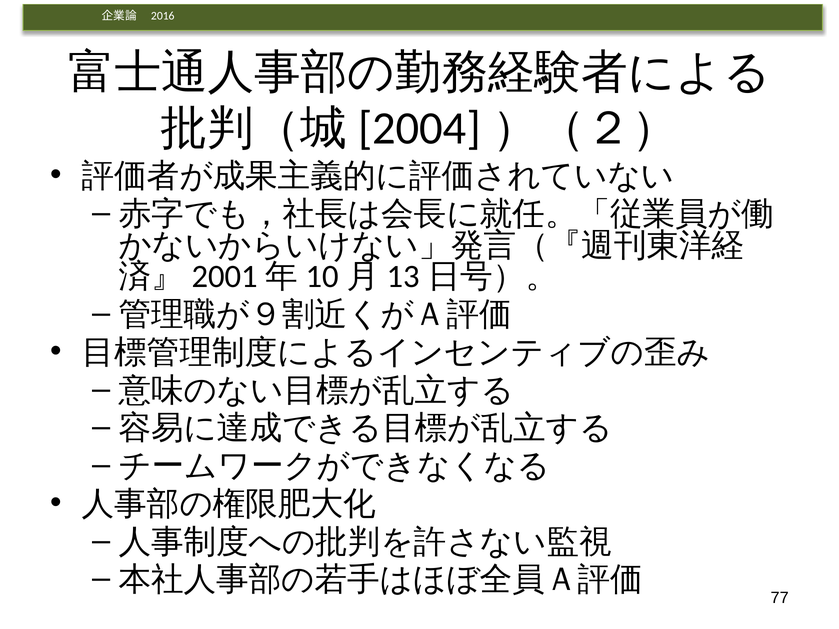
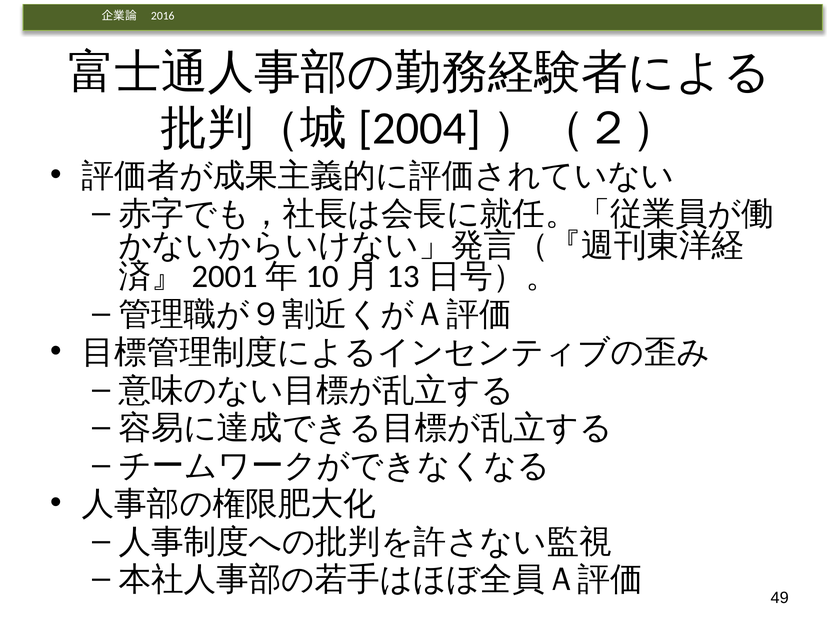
77: 77 -> 49
